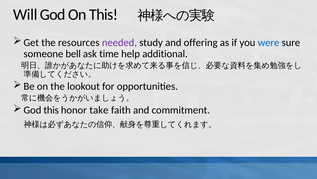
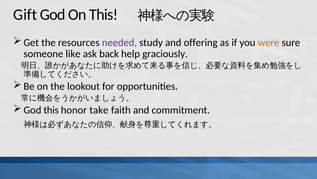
Will: Will -> Gift
were colour: blue -> orange
bell: bell -> like
time: time -> back
additional: additional -> graciously
